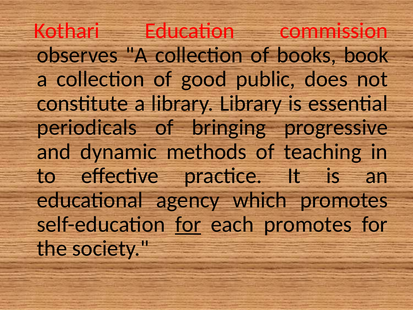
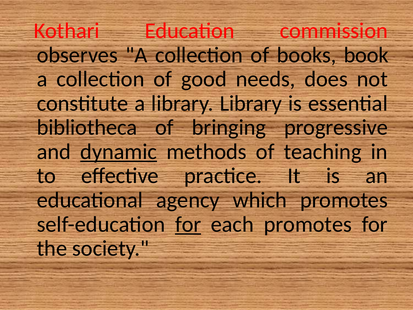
public: public -> needs
periodicals: periodicals -> bibliotheca
dynamic underline: none -> present
